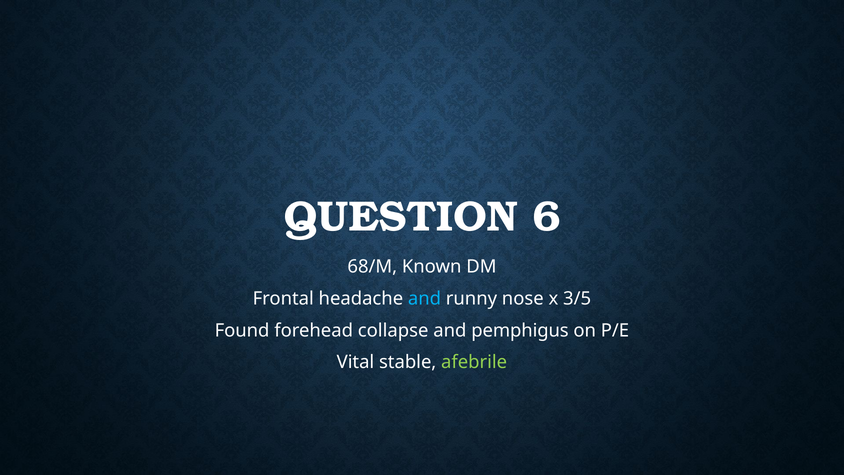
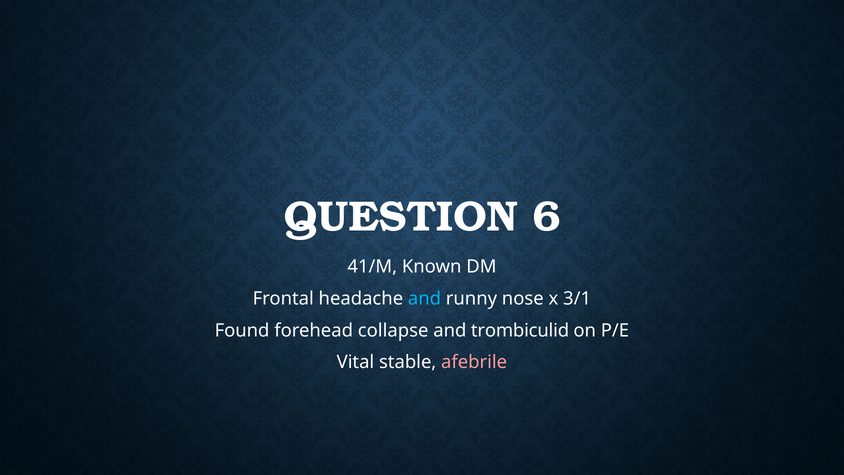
68/M: 68/M -> 41/M
3/5: 3/5 -> 3/1
pemphigus: pemphigus -> trombiculid
afebrile colour: light green -> pink
